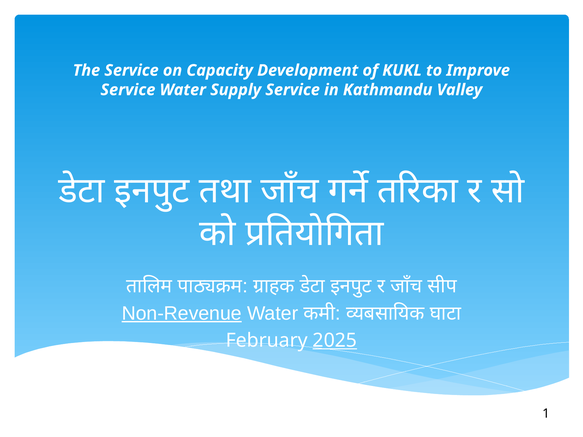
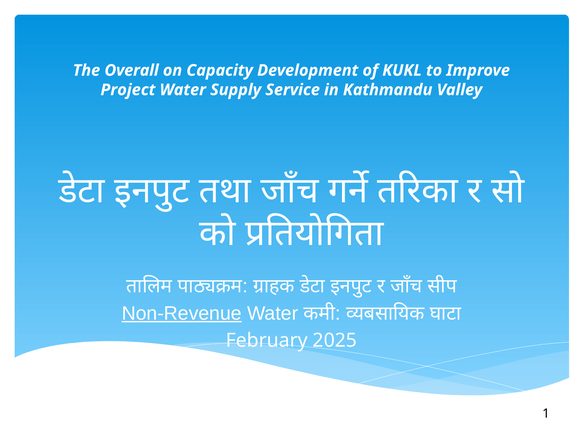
The Service: Service -> Overall
Service at (128, 90): Service -> Project
2025 underline: present -> none
